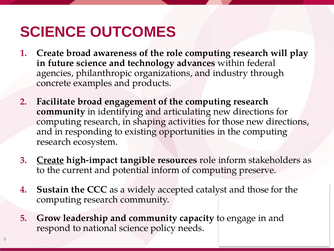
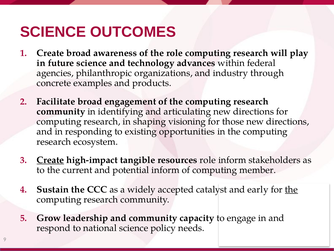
activities: activities -> visioning
preserve: preserve -> member
and those: those -> early
the at (291, 189) underline: none -> present
